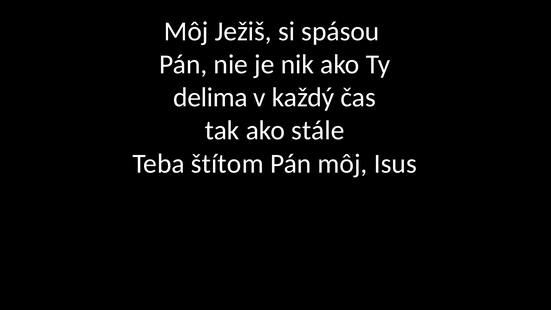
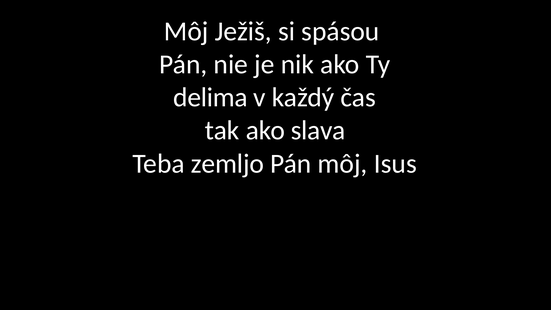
stále: stále -> slava
štítom: štítom -> zemljo
